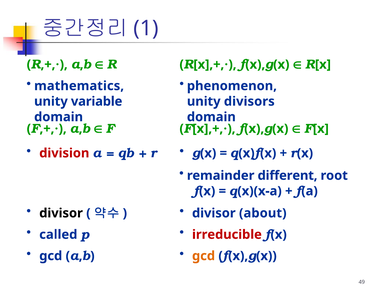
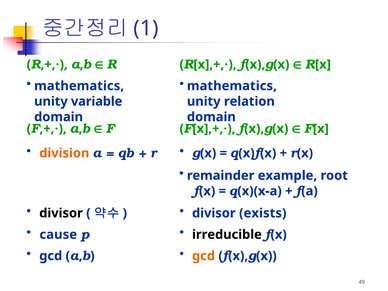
phenomenon at (232, 86): phenomenon -> mathematics
divisors: divisors -> relation
division colour: red -> orange
different: different -> example
about: about -> exists
called: called -> cause
irreducible colour: red -> black
